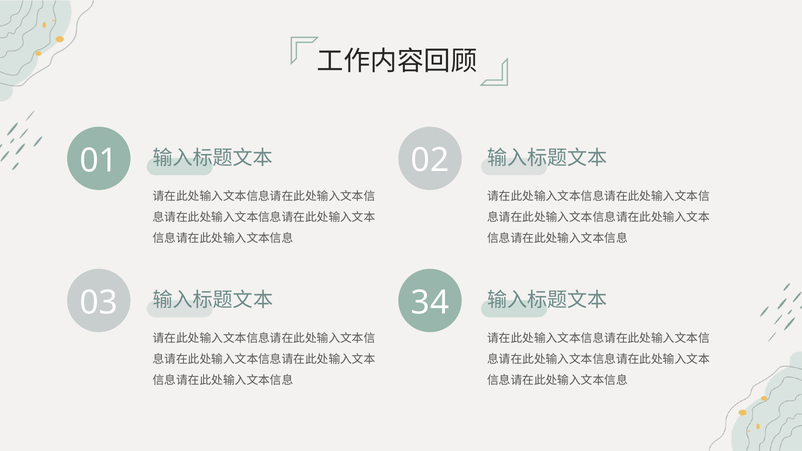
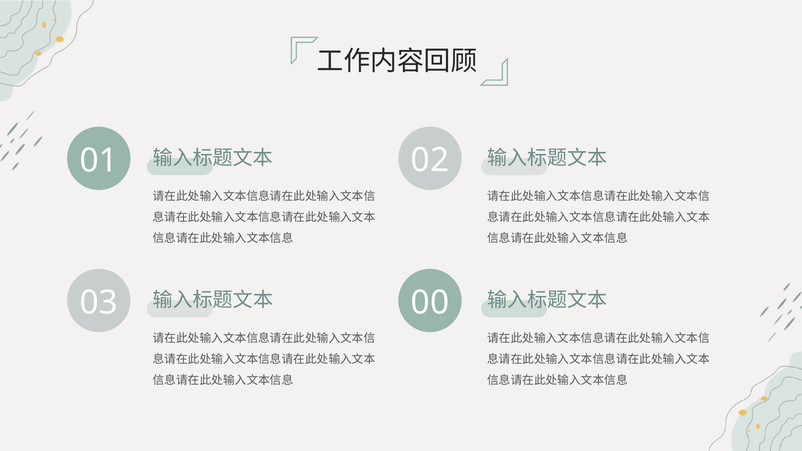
34: 34 -> 00
